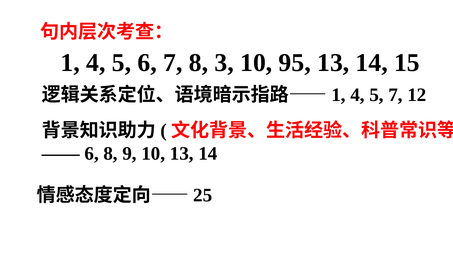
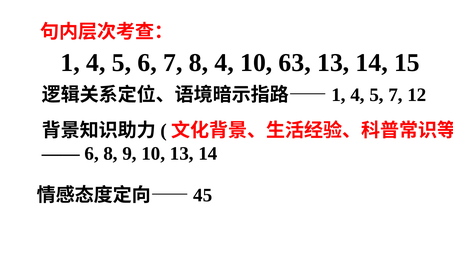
8 3: 3 -> 4
95: 95 -> 63
25: 25 -> 45
